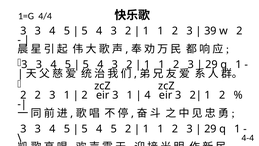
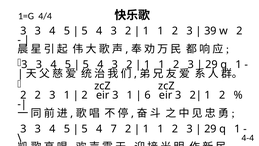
4 at (148, 95): 4 -> 6
5 4 5: 5 -> 7
